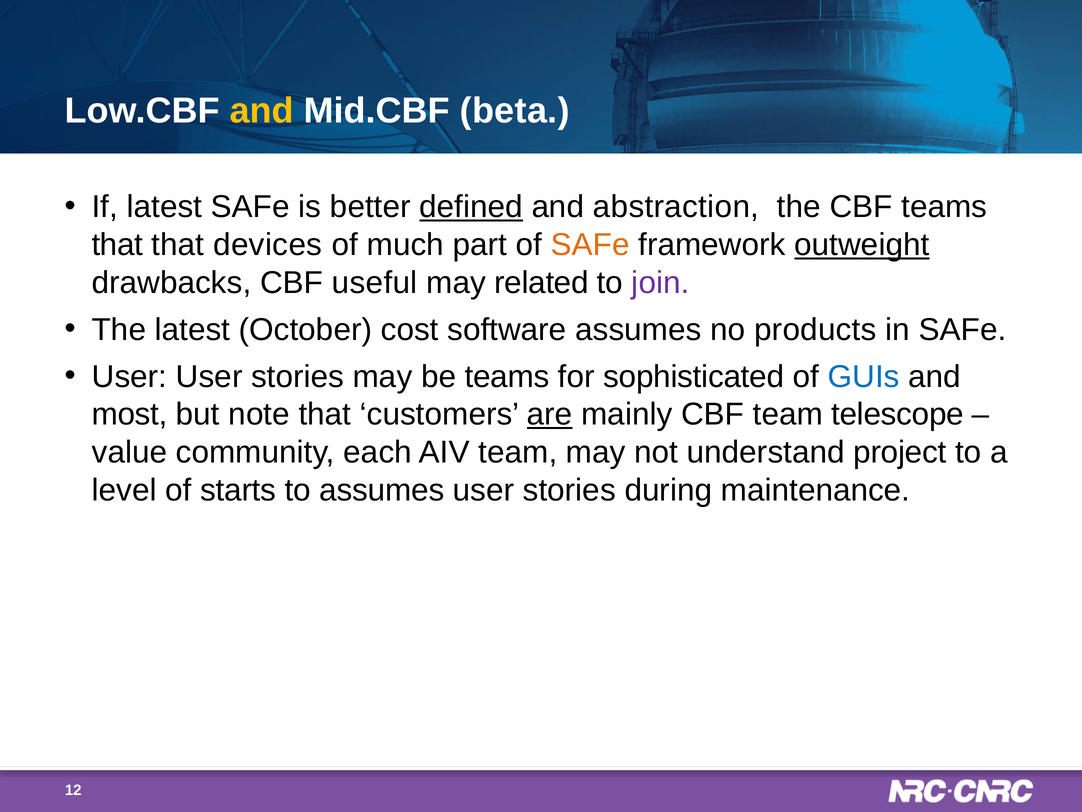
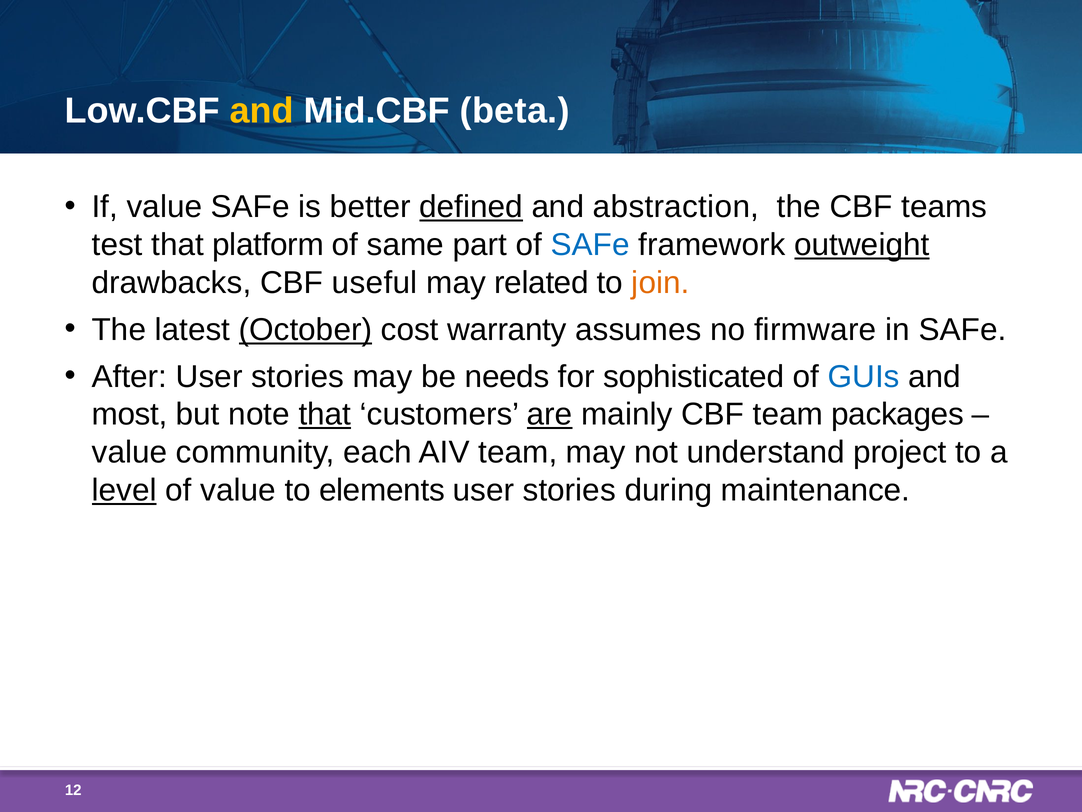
If latest: latest -> value
that at (117, 245): that -> test
devices: devices -> platform
much: much -> same
SAFe at (590, 245) colour: orange -> blue
join colour: purple -> orange
October underline: none -> present
software: software -> warranty
products: products -> firmware
User at (129, 376): User -> After
be teams: teams -> needs
that at (325, 414) underline: none -> present
telescope: telescope -> packages
level underline: none -> present
of starts: starts -> value
to assumes: assumes -> elements
